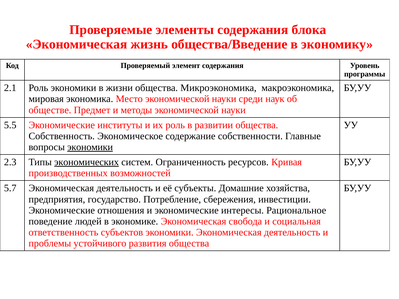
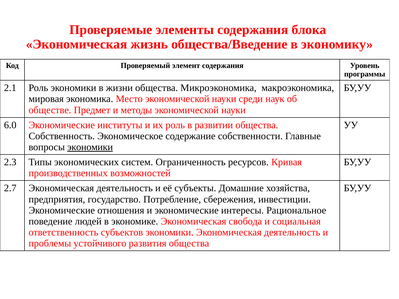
5.5: 5.5 -> 6.0
экономических underline: present -> none
5.7: 5.7 -> 2.7
